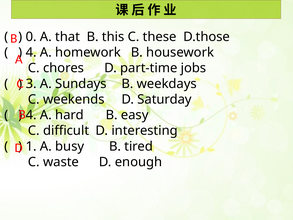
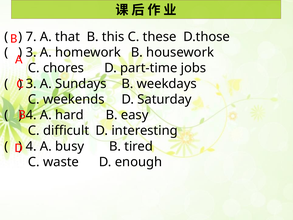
0: 0 -> 7
4 at (31, 52): 4 -> 3
1 at (31, 146): 1 -> 4
